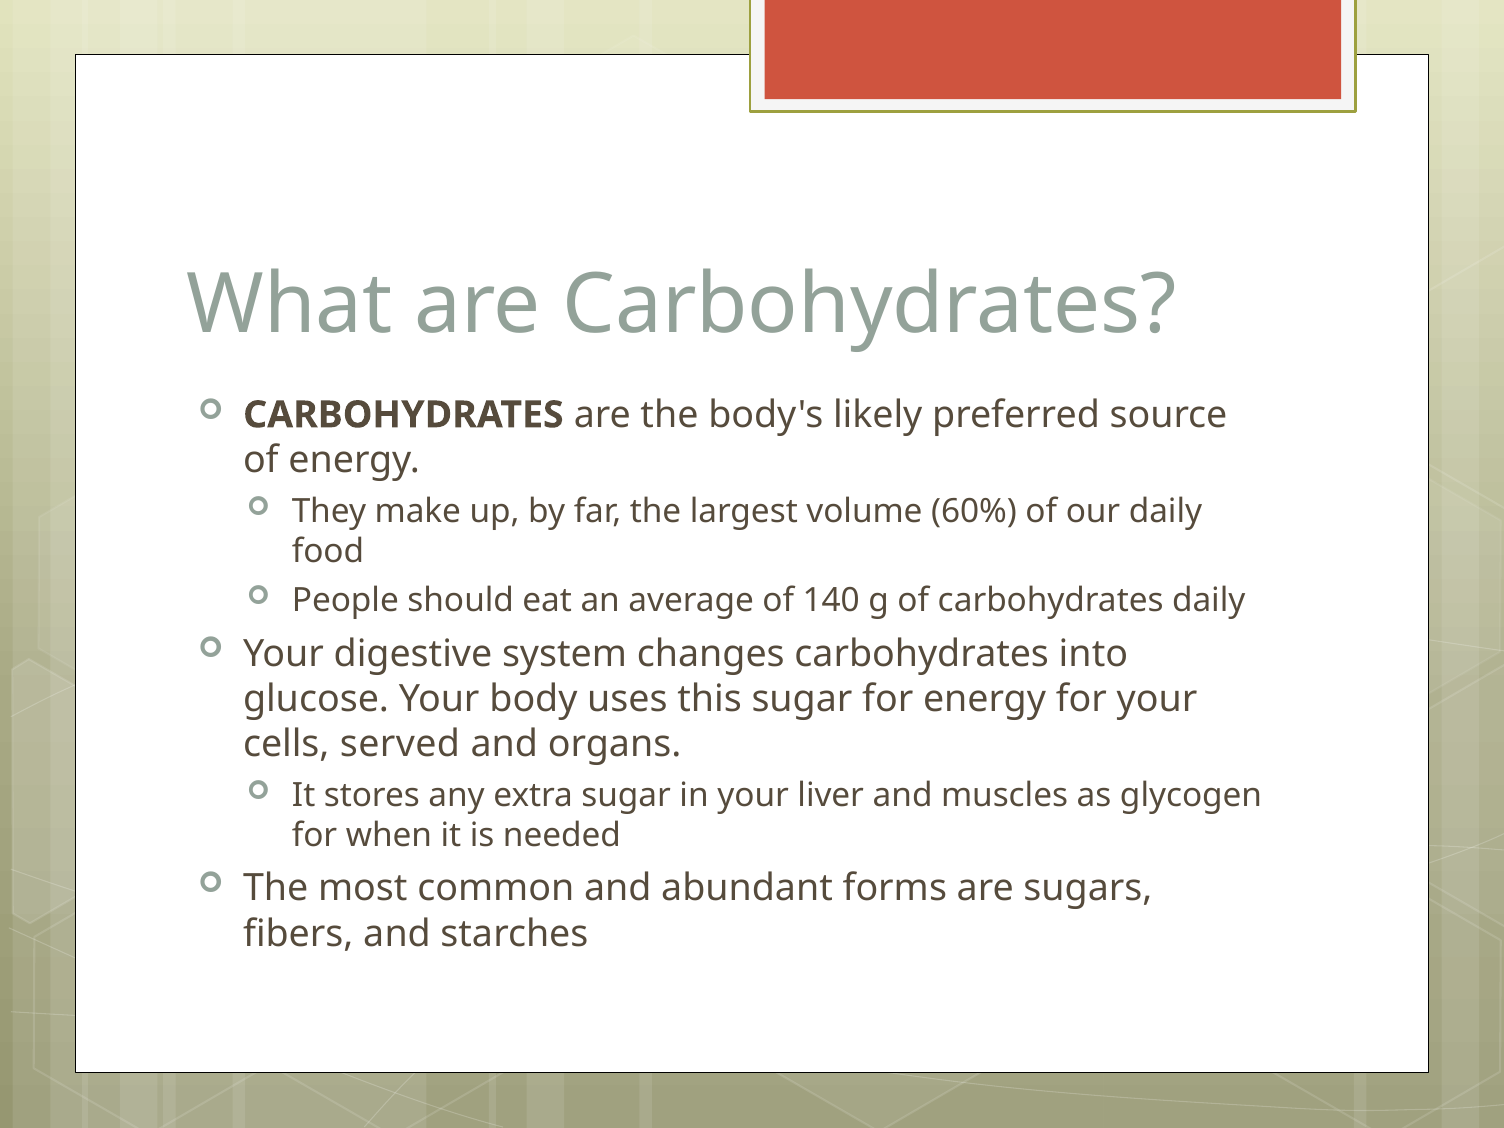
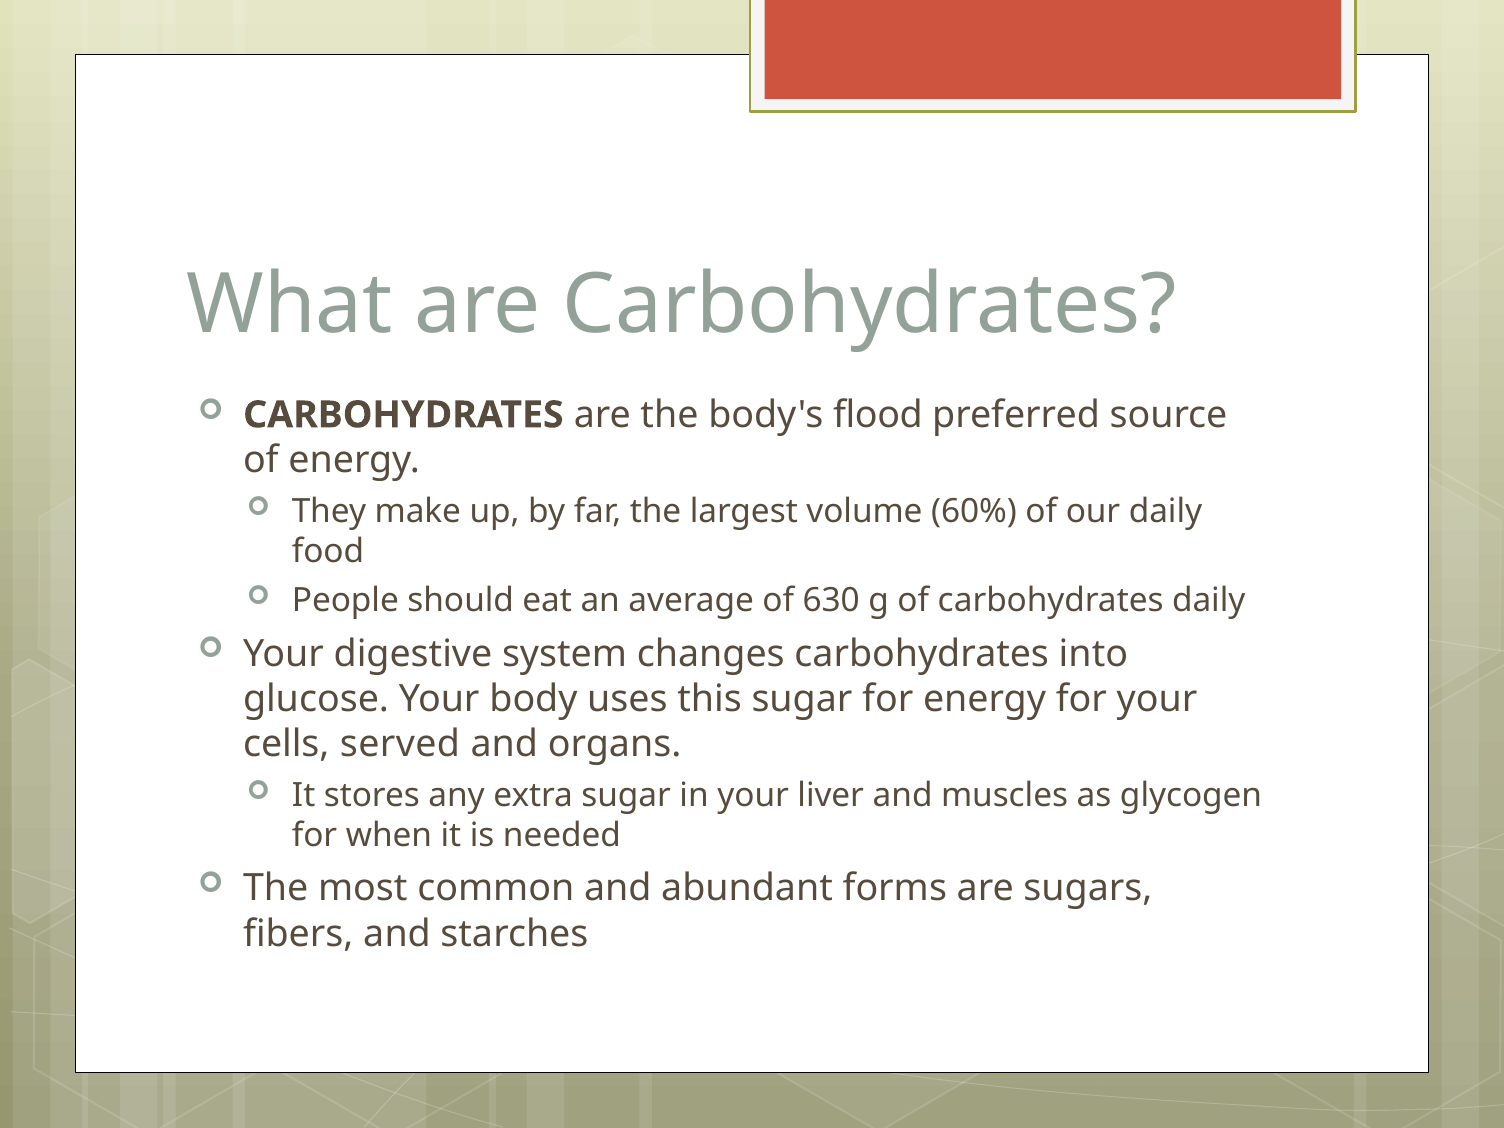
likely: likely -> flood
140: 140 -> 630
